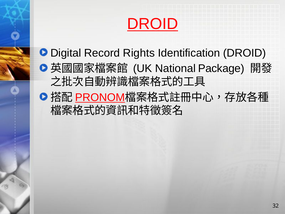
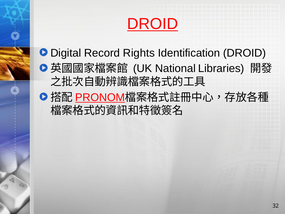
Package: Package -> Libraries
